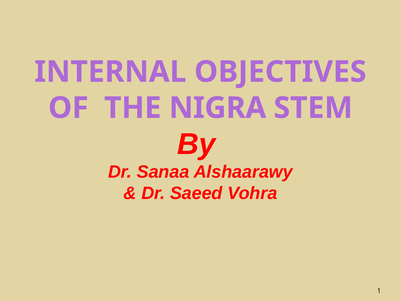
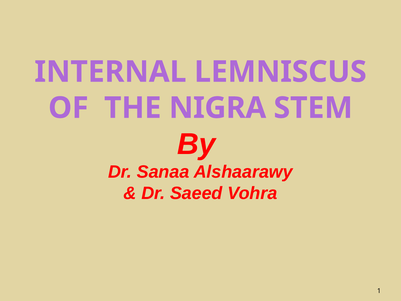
OBJECTIVES: OBJECTIVES -> LEMNISCUS
